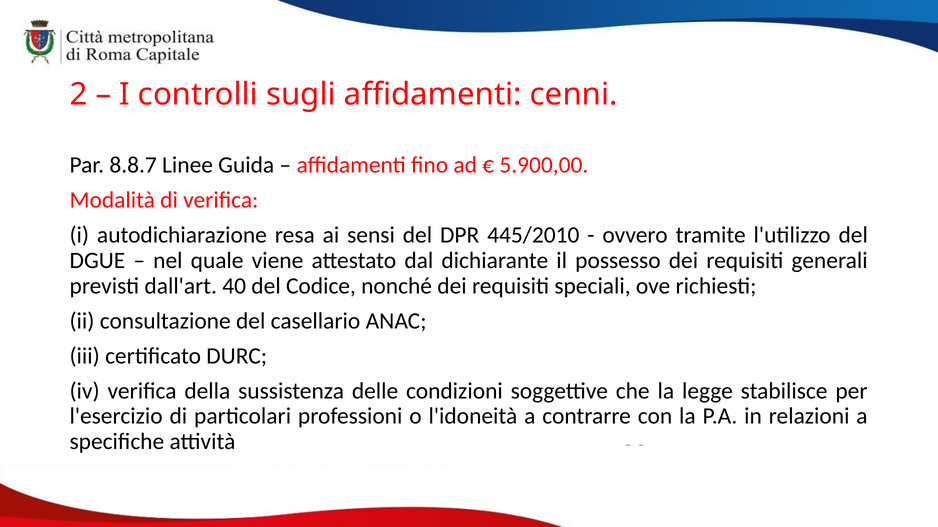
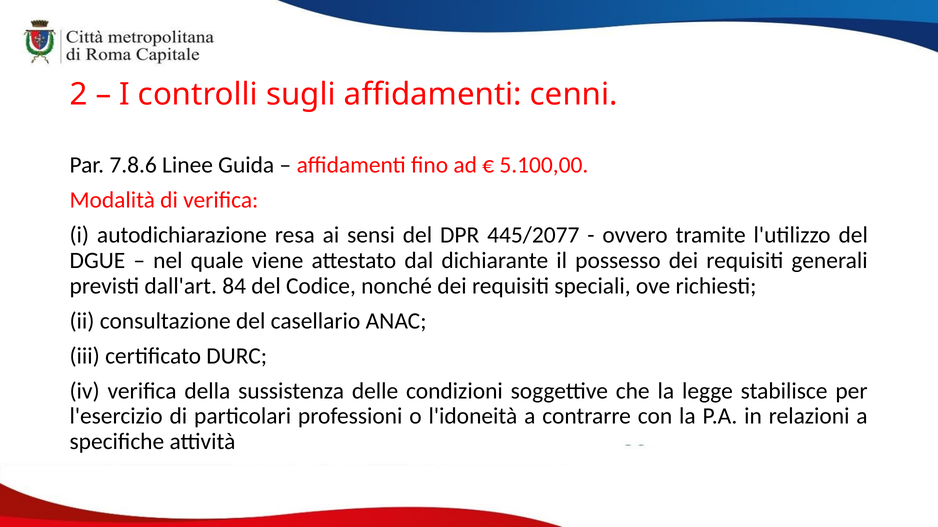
8.8.7: 8.8.7 -> 7.8.6
5.900,00: 5.900,00 -> 5.100,00
445/2010: 445/2010 -> 445/2077
40: 40 -> 84
